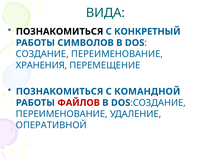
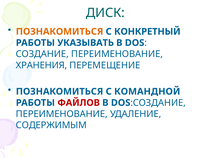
ВИДА: ВИДА -> ДИСК
ПОЗНАКОМИТЬСЯ at (60, 32) colour: black -> orange
СИМВОЛОВ: СИМВОЛОВ -> УКАЗЫВАТЬ
ОПЕРАТИВНОЙ: ОПЕРАТИВНОЙ -> СОДЕРЖИМЫМ
